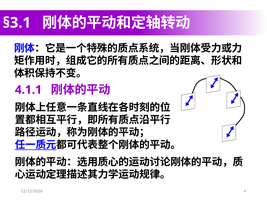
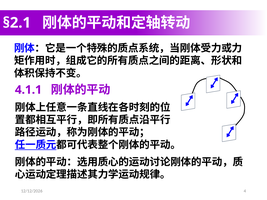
§3.1: §3.1 -> §2.1
